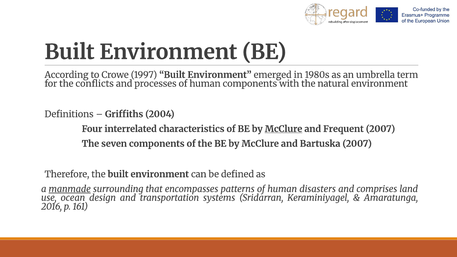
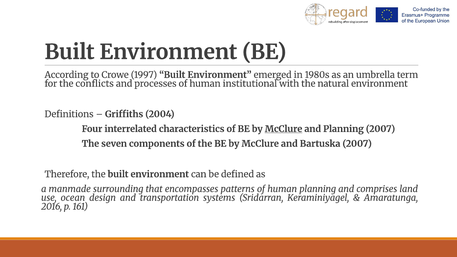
human components: components -> institutional
and Frequent: Frequent -> Planning
manmade underline: present -> none
human disasters: disasters -> planning
